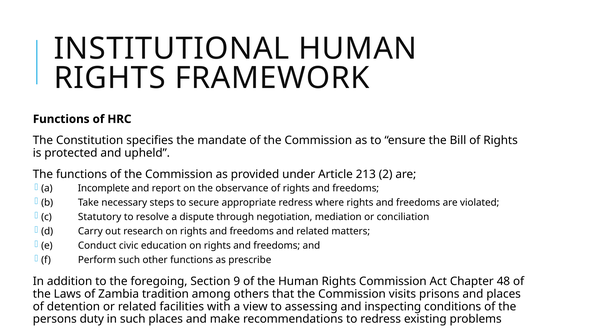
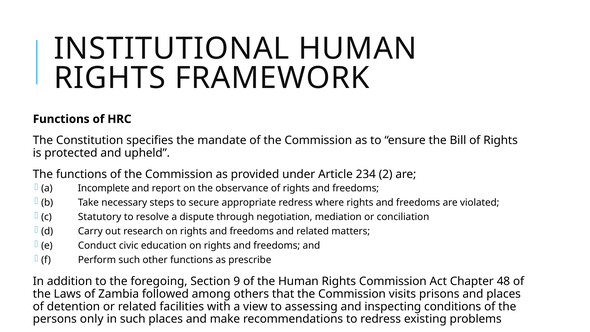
213: 213 -> 234
tradition: tradition -> followed
duty: duty -> only
